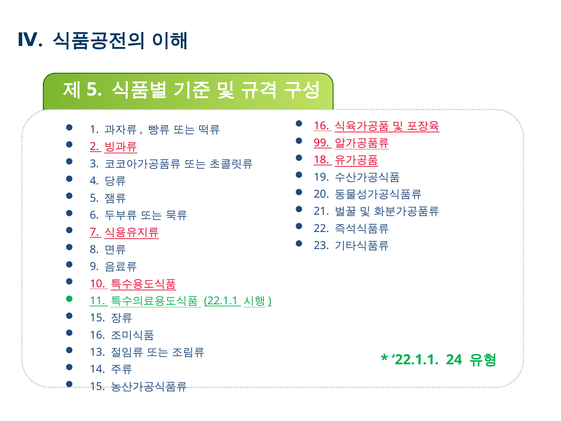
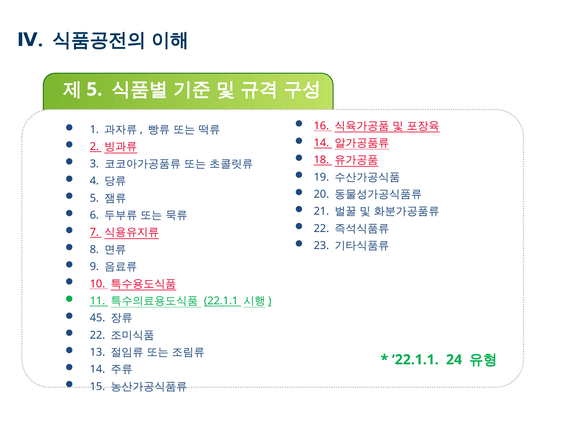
99 at (321, 143): 99 -> 14
15 at (98, 318): 15 -> 45
16 at (98, 335): 16 -> 22
